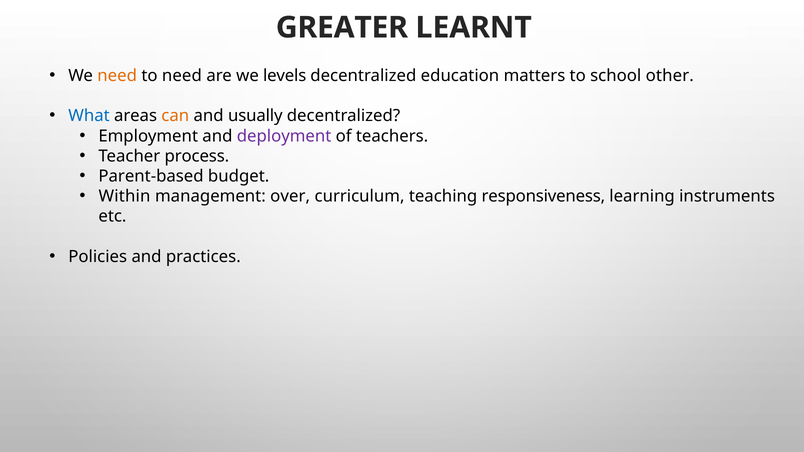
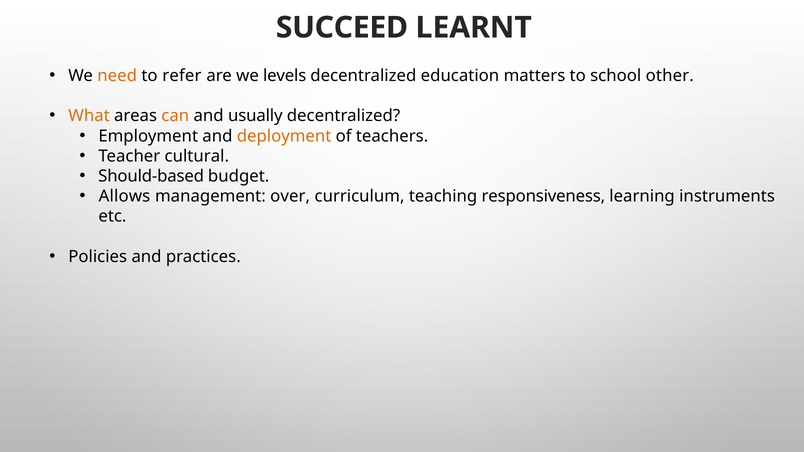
GREATER: GREATER -> SUCCEED
to need: need -> refer
What colour: blue -> orange
deployment colour: purple -> orange
process: process -> cultural
Parent-based: Parent-based -> Should-based
Within: Within -> Allows
